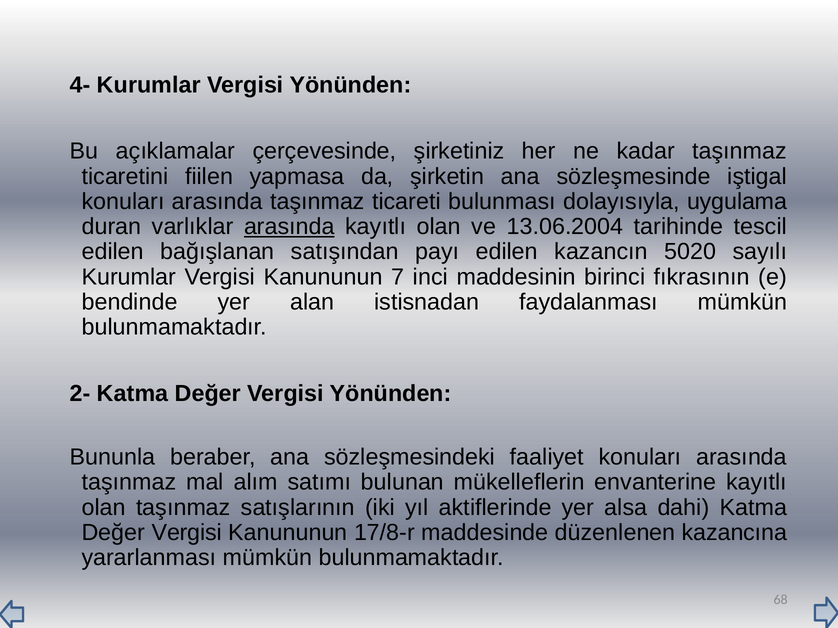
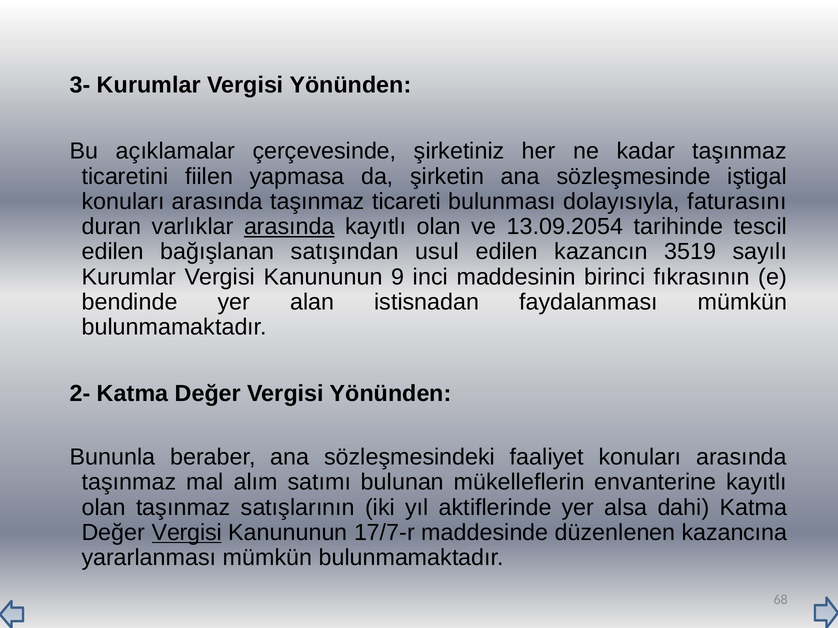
4-: 4- -> 3-
uygulama: uygulama -> faturasını
13.06.2004: 13.06.2004 -> 13.09.2054
payı: payı -> usul
5020: 5020 -> 3519
7: 7 -> 9
Vergisi at (187, 533) underline: none -> present
17/8-r: 17/8-r -> 17/7-r
